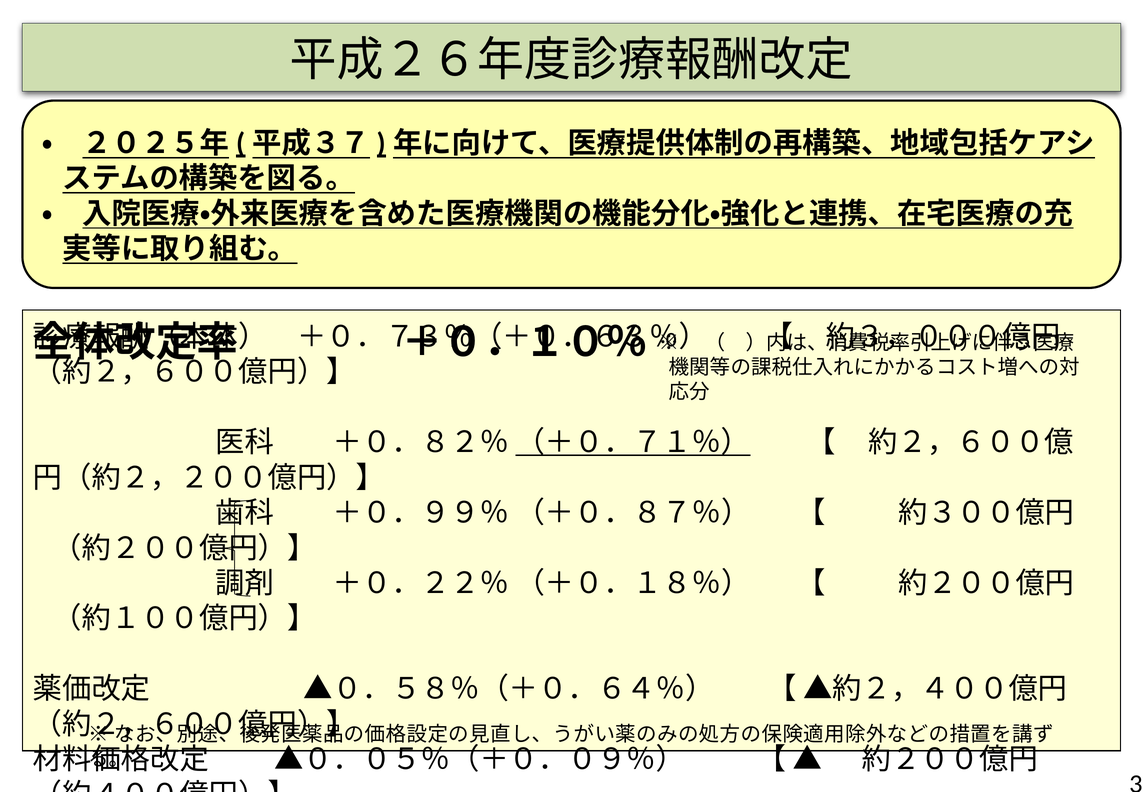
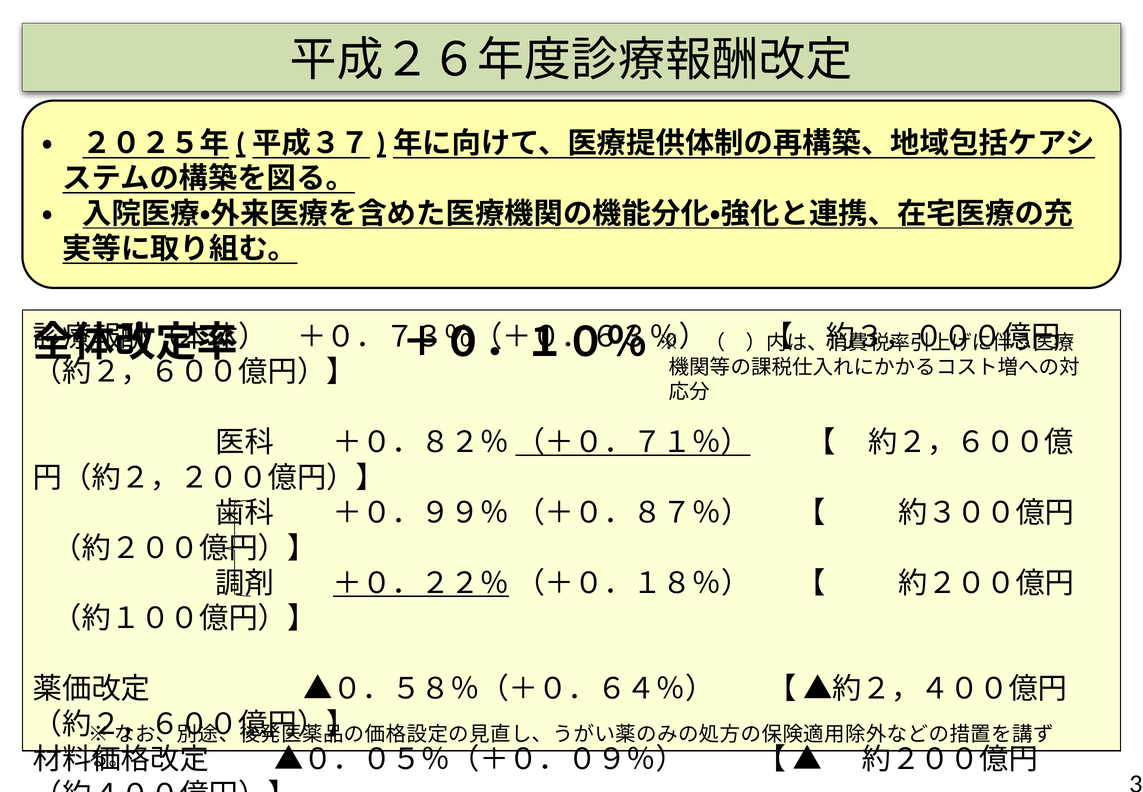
＋０．２２％ underline: none -> present
